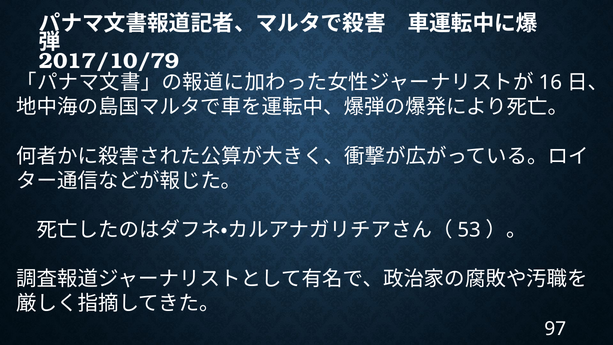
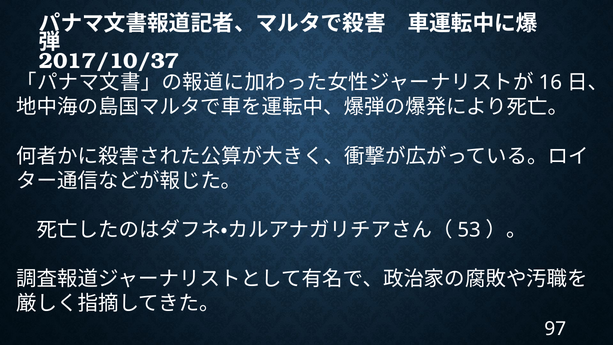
2017/10/79: 2017/10/79 -> 2017/10/37
